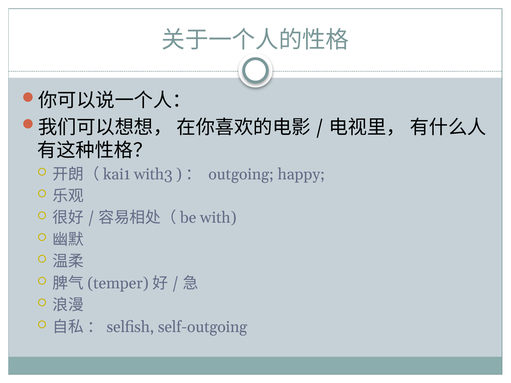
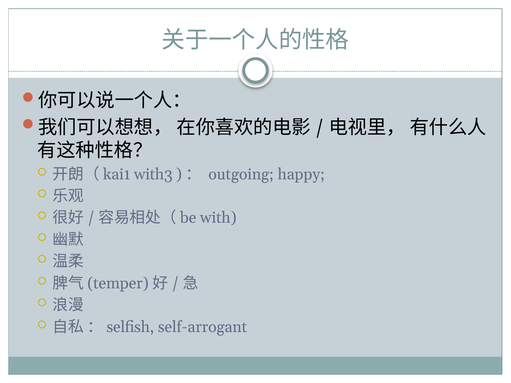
self-outgoing: self-outgoing -> self-arrogant
